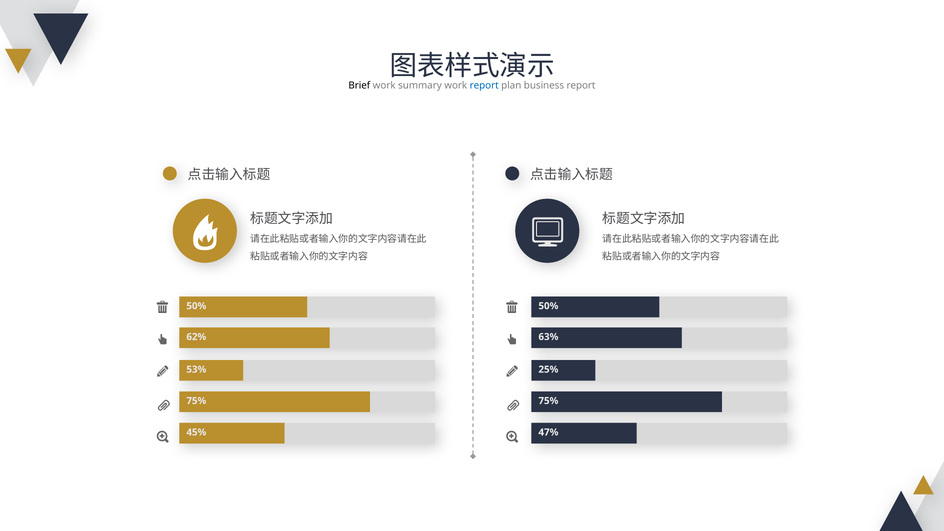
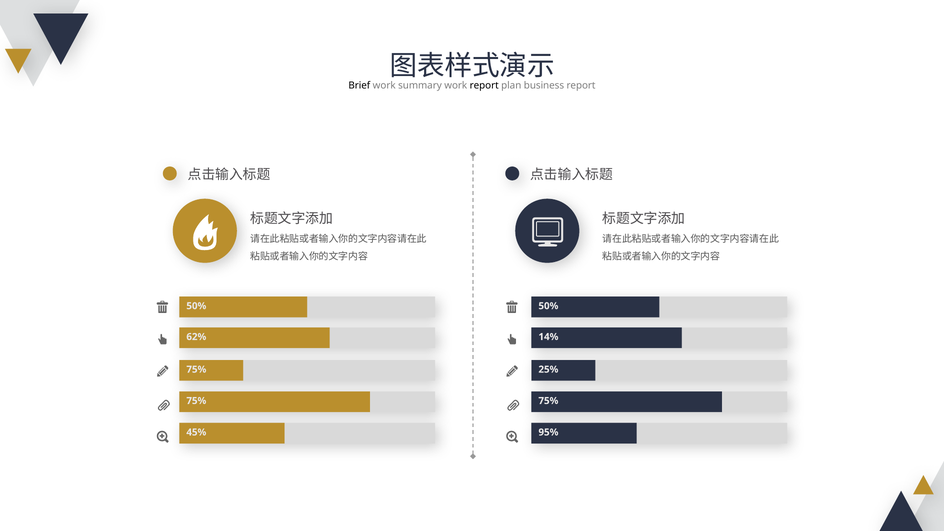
report at (484, 85) colour: blue -> black
63%: 63% -> 14%
53% at (196, 369): 53% -> 75%
47%: 47% -> 95%
